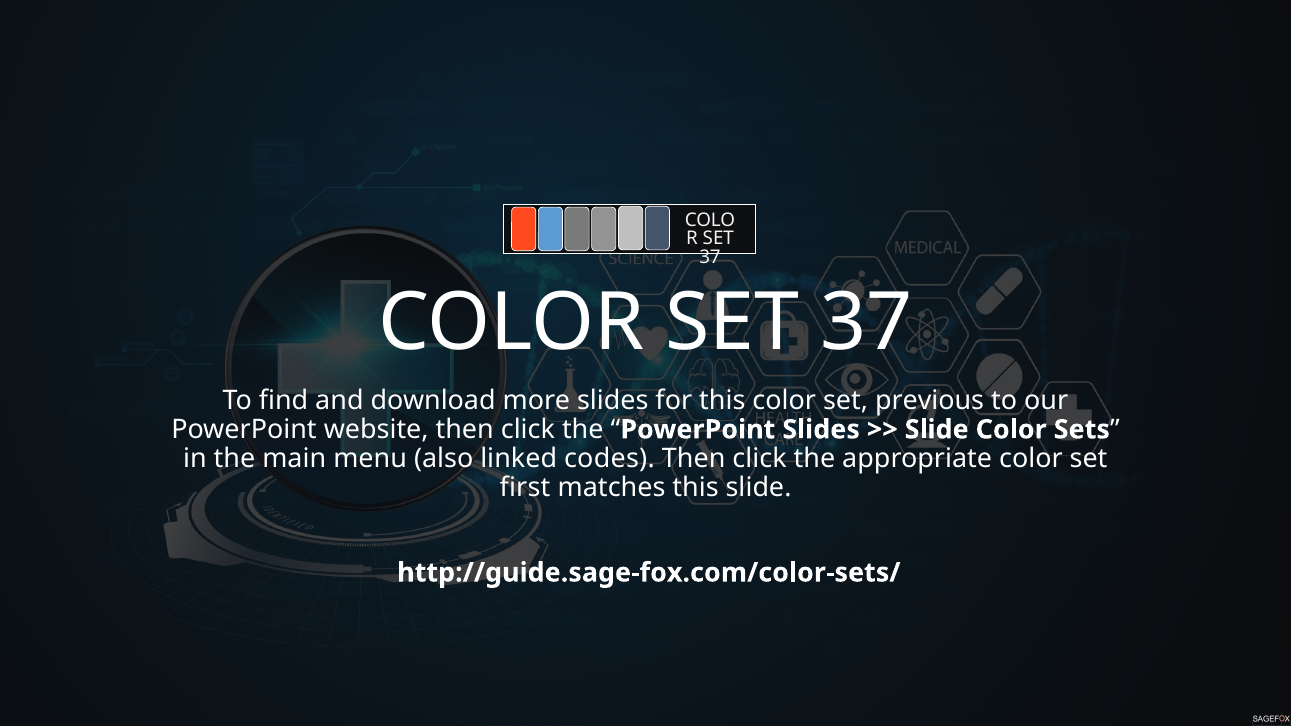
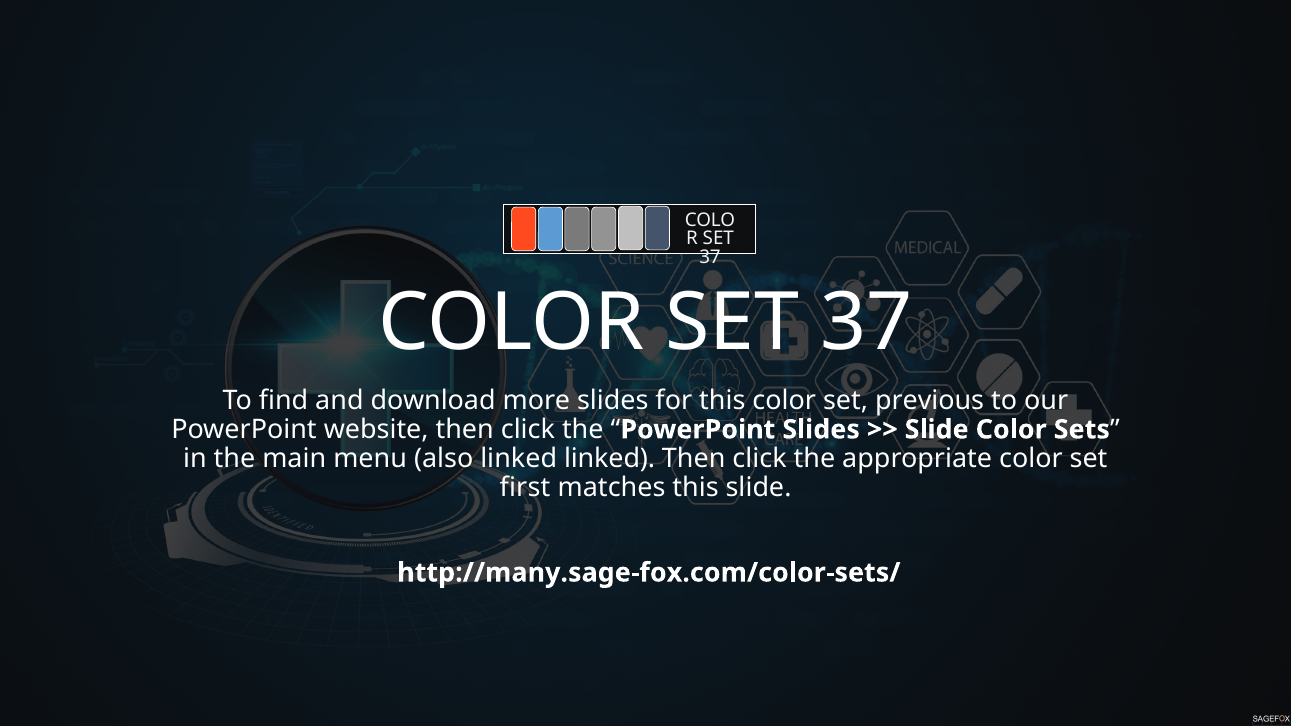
linked codes: codes -> linked
http://guide.sage-fox.com/color-sets/: http://guide.sage-fox.com/color-sets/ -> http://many.sage-fox.com/color-sets/
